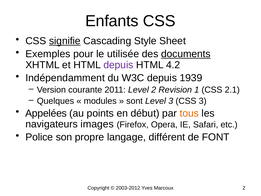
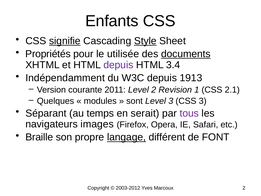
Style underline: none -> present
Exemples: Exemples -> Propriétés
4.2: 4.2 -> 3.4
1939: 1939 -> 1913
Appelées: Appelées -> Séparant
points: points -> temps
début: début -> serait
tous colour: orange -> purple
Police: Police -> Braille
langage underline: none -> present
